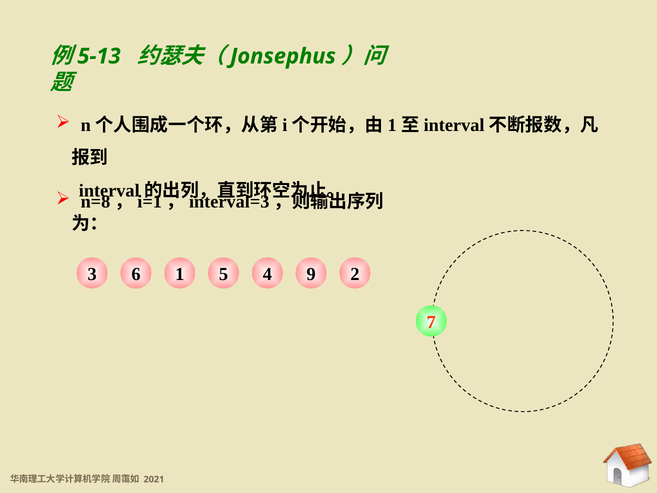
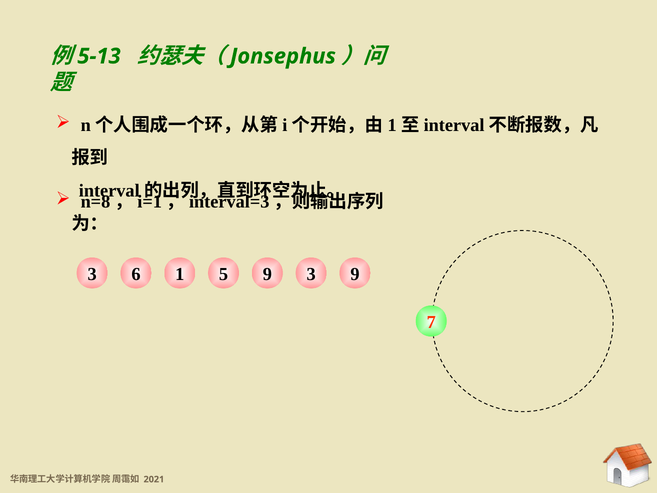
1 4: 4 -> 9
6 9: 9 -> 3
3 2: 2 -> 9
